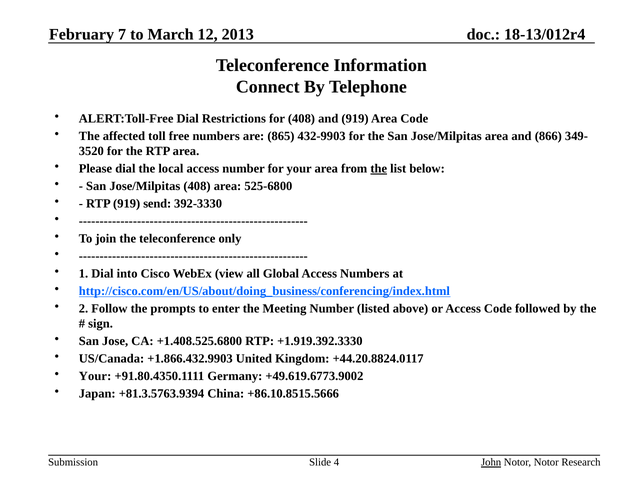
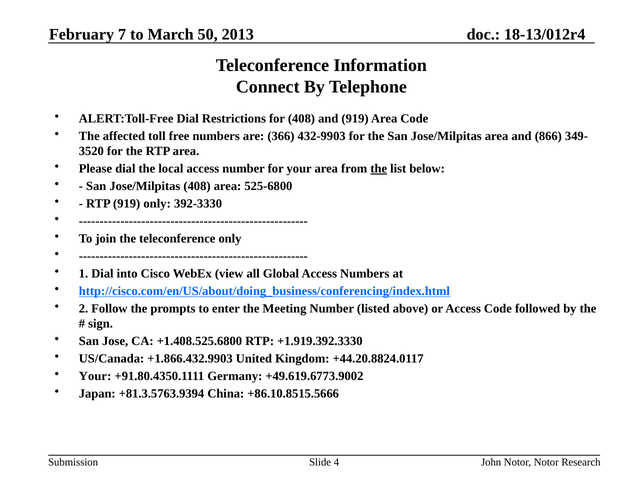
12: 12 -> 50
865: 865 -> 366
919 send: send -> only
John underline: present -> none
